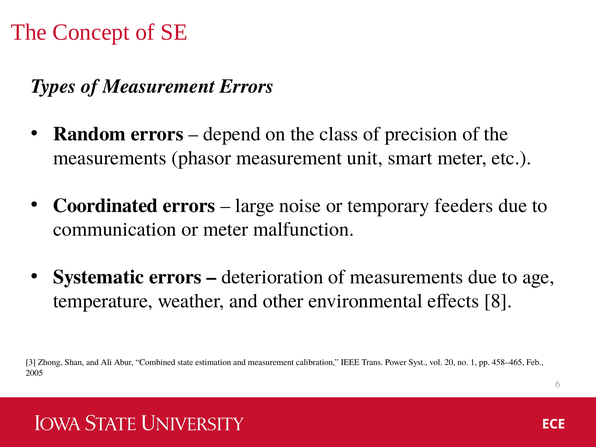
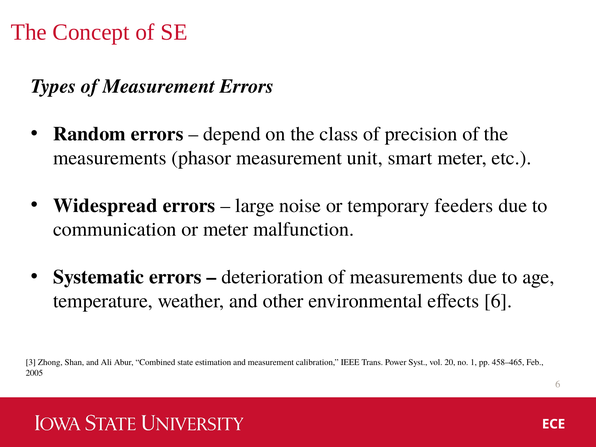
Coordinated: Coordinated -> Widespread
effects 8: 8 -> 6
